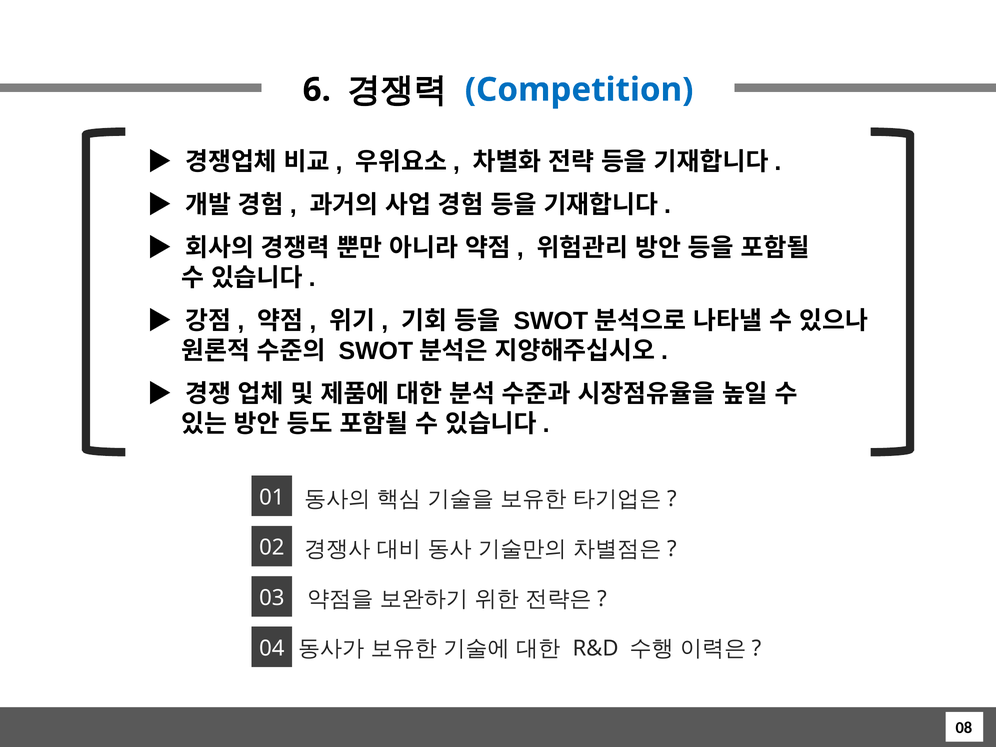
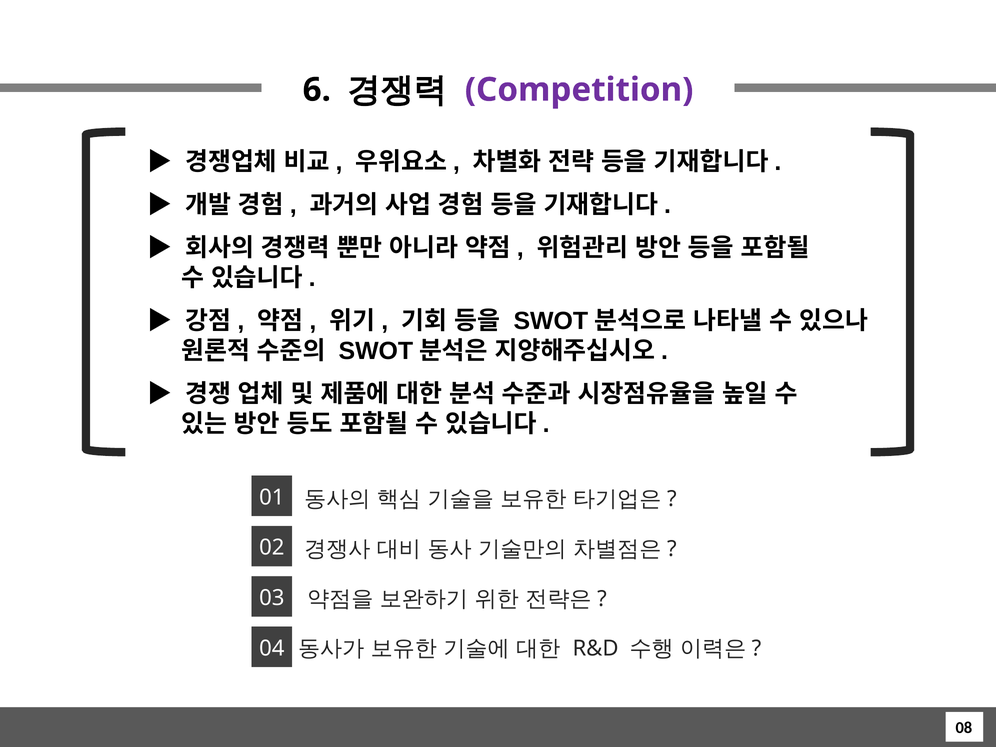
Competition colour: blue -> purple
